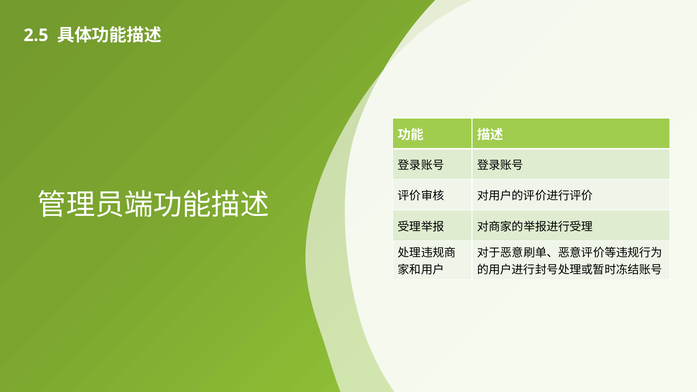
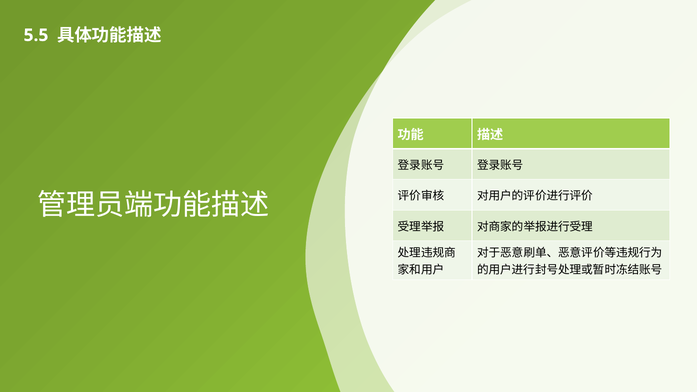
2.5: 2.5 -> 5.5
